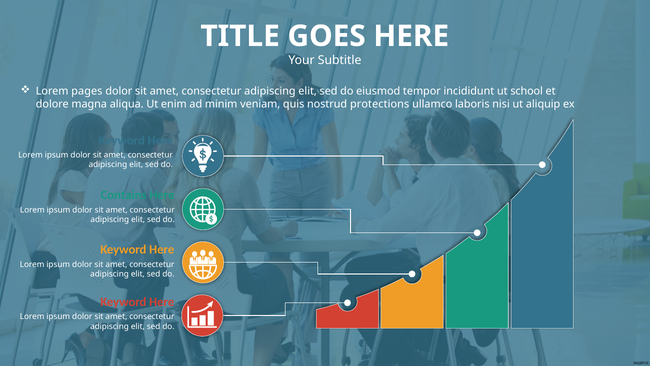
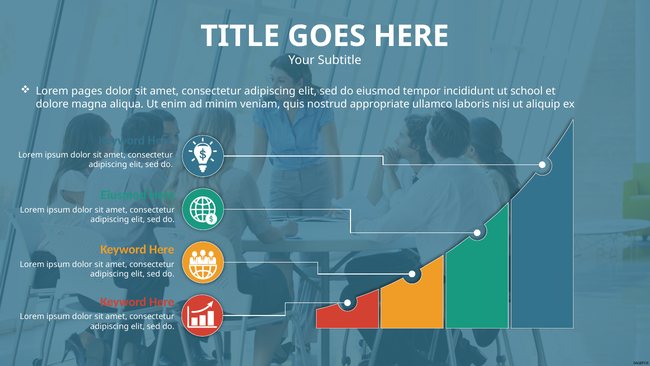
protections: protections -> appropriate
Contains at (124, 195): Contains -> Eiusmod
